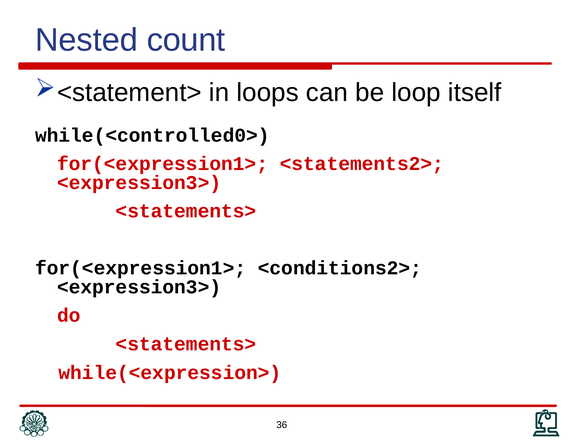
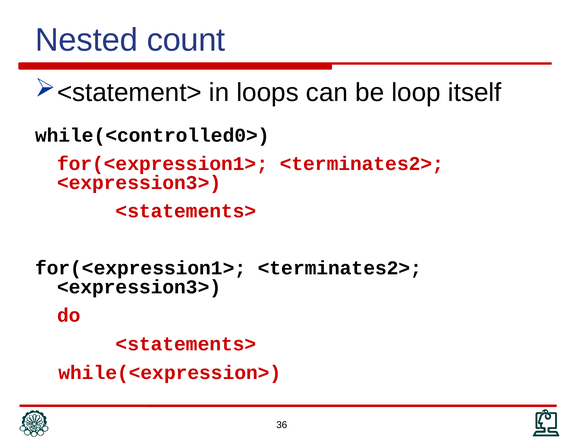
<statements2> at (362, 164): <statements2> -> <terminates2>
<conditions2> at (340, 268): <conditions2> -> <terminates2>
